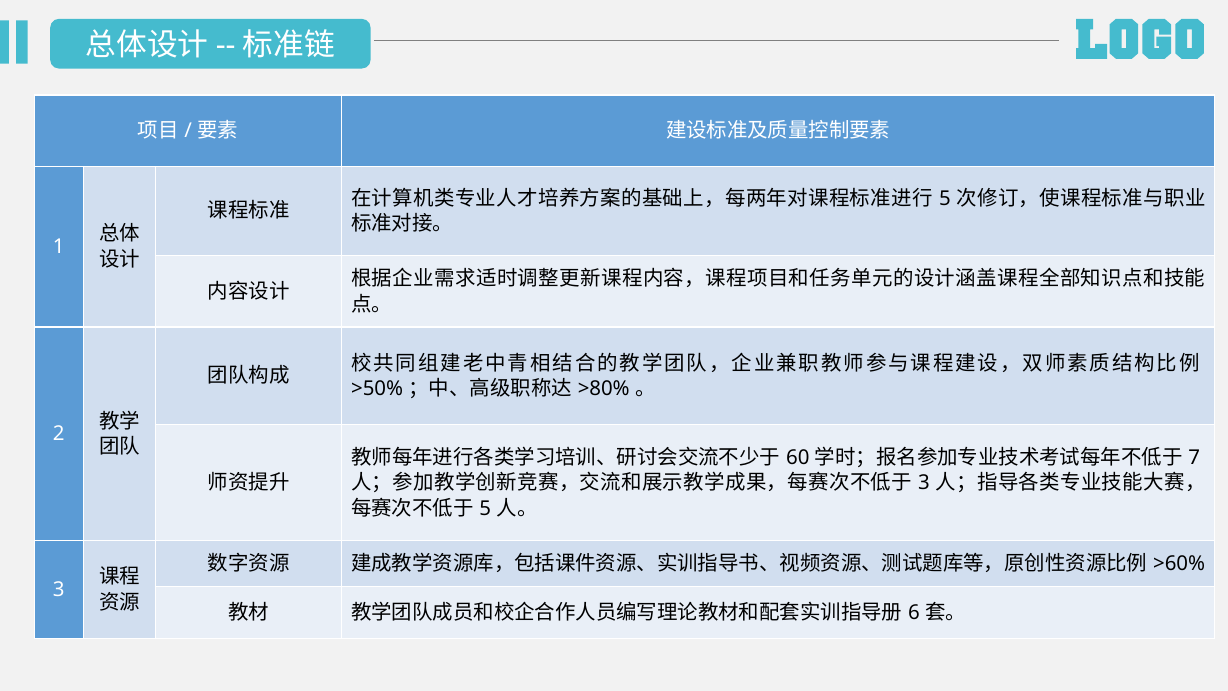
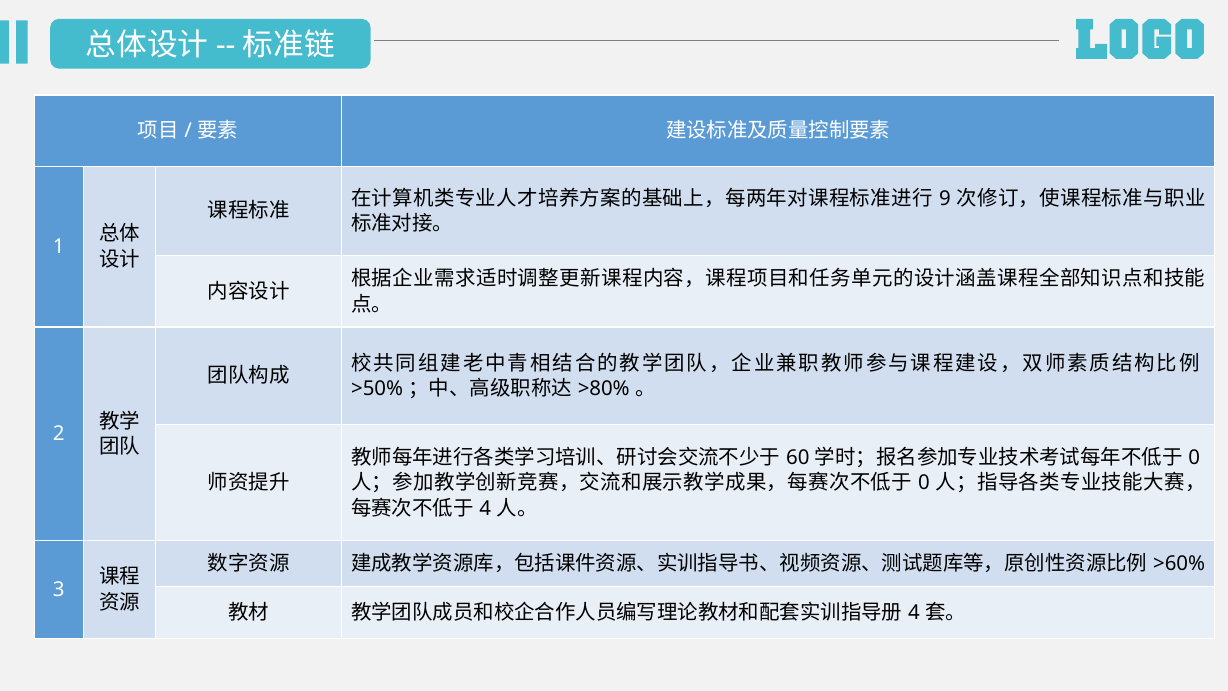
5 at (945, 198): 5 -> 9
7 at (1194, 457): 7 -> 0
3 at (924, 483): 3 -> 0
5 at (485, 508): 5 -> 4
6 at (914, 613): 6 -> 4
